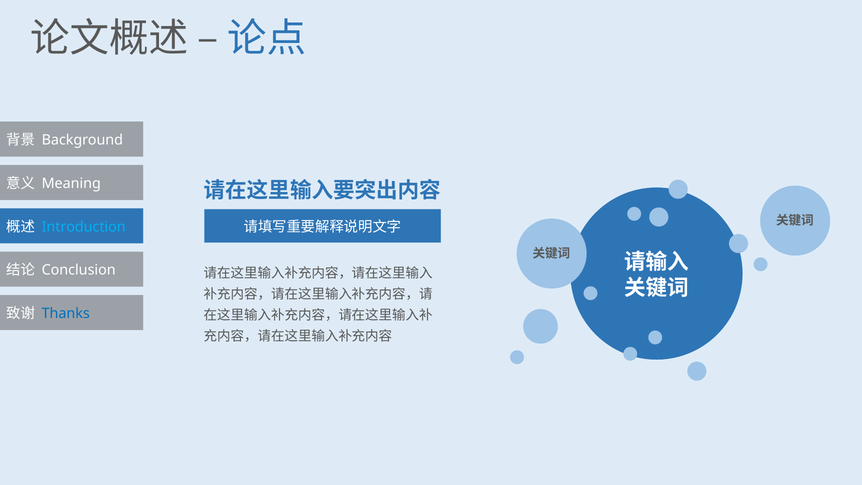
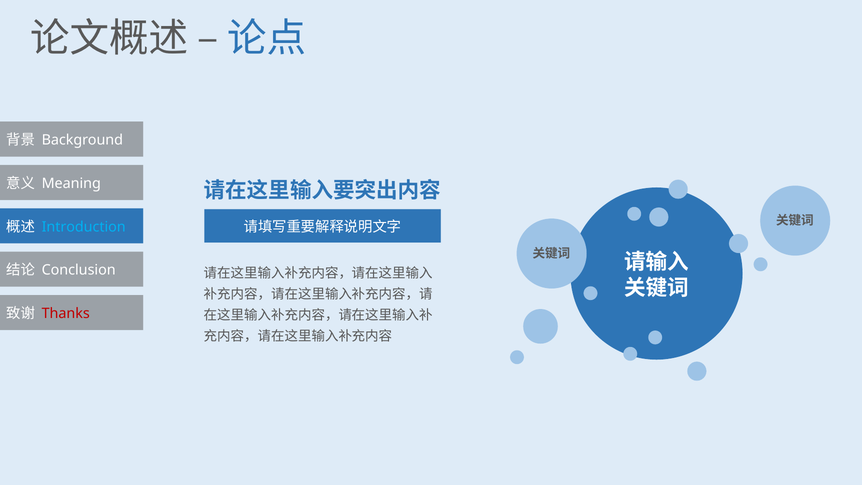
Thanks colour: blue -> red
